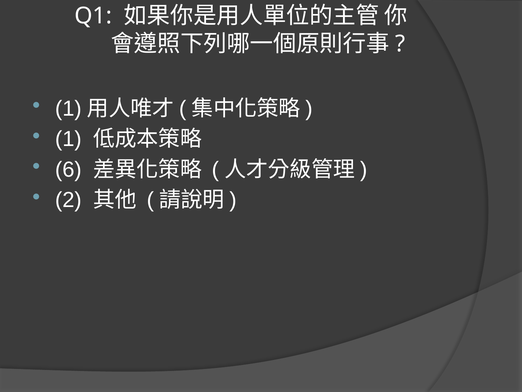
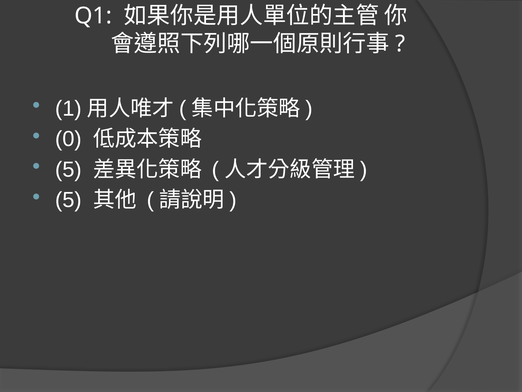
1 at (69, 139): 1 -> 0
6 at (69, 169): 6 -> 5
2 at (69, 200): 2 -> 5
